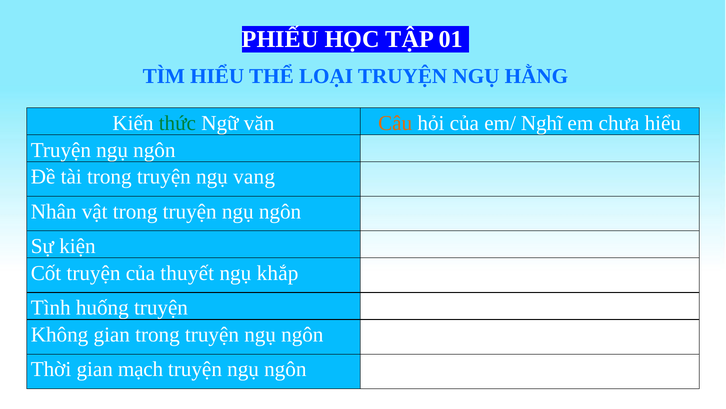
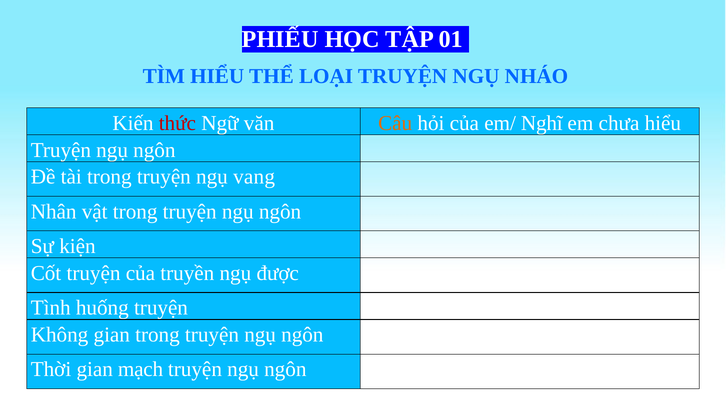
HẰNG: HẰNG -> NHÁO
thức colour: green -> red
thuyết: thuyết -> truyền
khắp: khắp -> được
